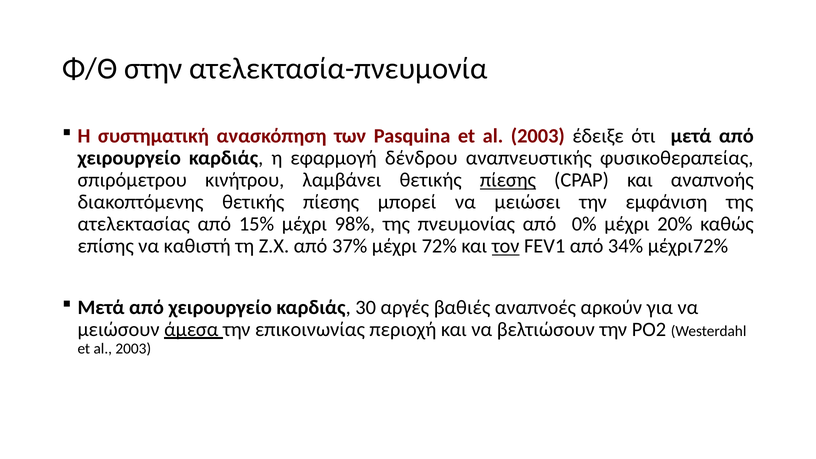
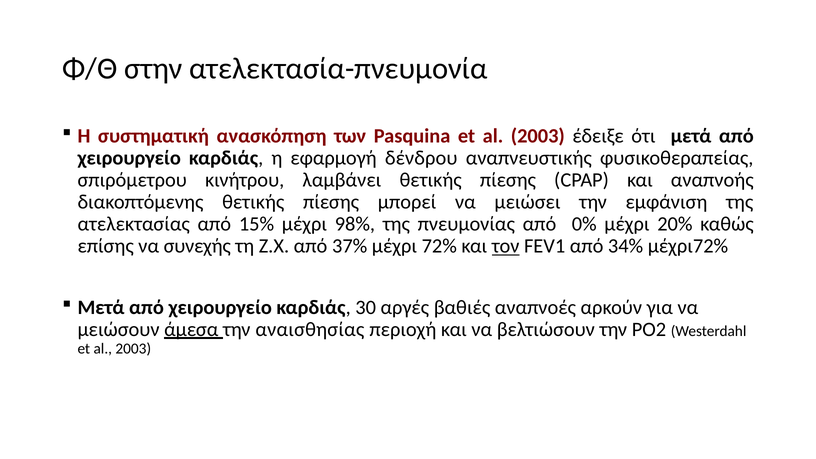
πίεσης at (508, 180) underline: present -> none
καθιστή: καθιστή -> συνεχής
επικοινωνίας: επικοινωνίας -> αναισθησίας
